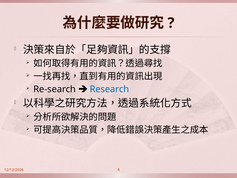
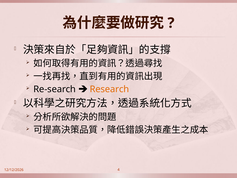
Research colour: blue -> orange
